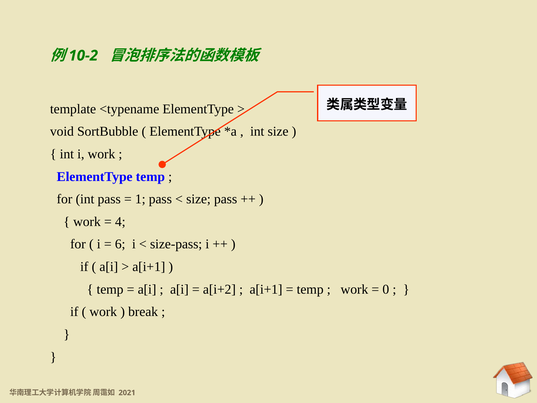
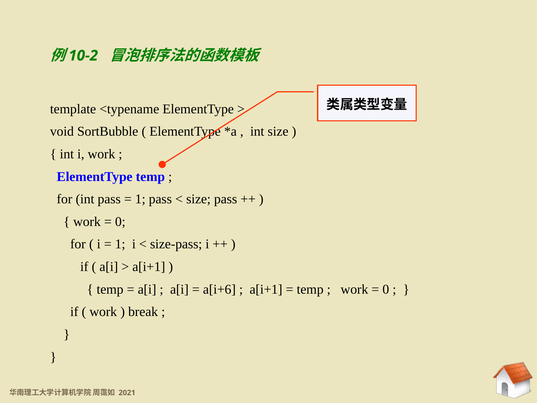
4 at (120, 222): 4 -> 0
6 at (120, 244): 6 -> 1
a[i+2: a[i+2 -> a[i+6
